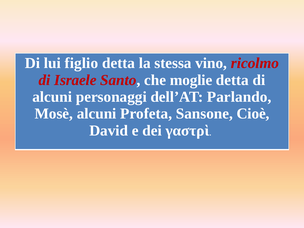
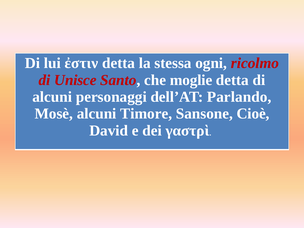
figlio: figlio -> ἐστιν
vino: vino -> ogni
Israele: Israele -> Unisce
Profeta: Profeta -> Timore
